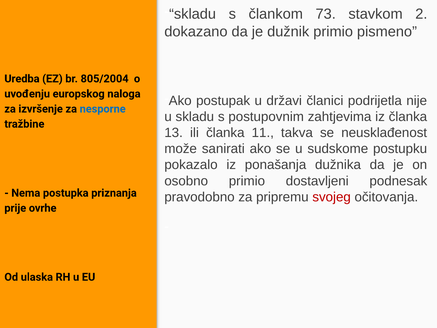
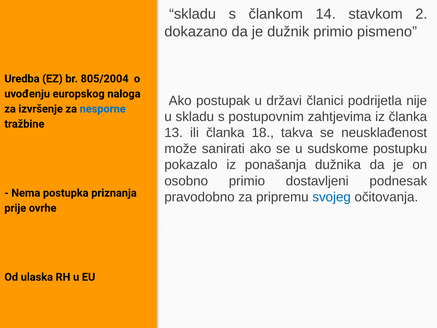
73: 73 -> 14
11: 11 -> 18
svojeg colour: red -> blue
